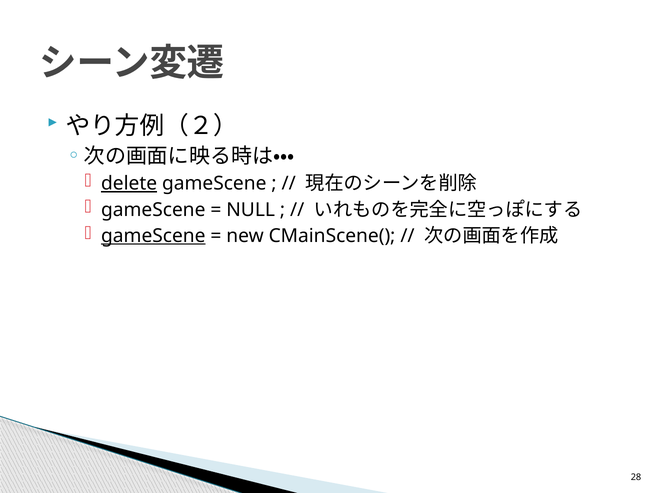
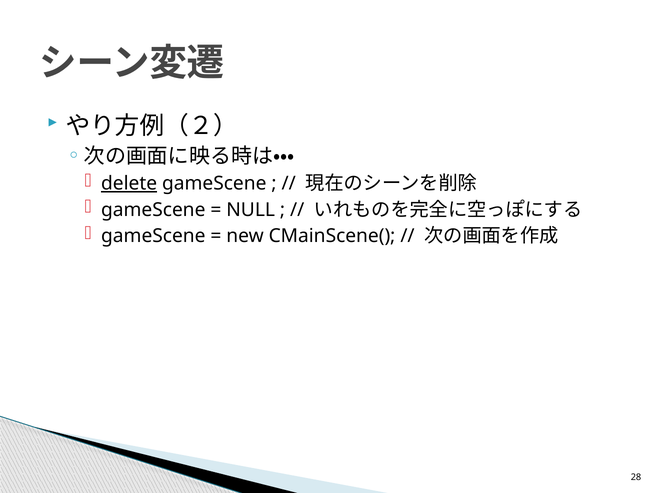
gameScene at (153, 236) underline: present -> none
